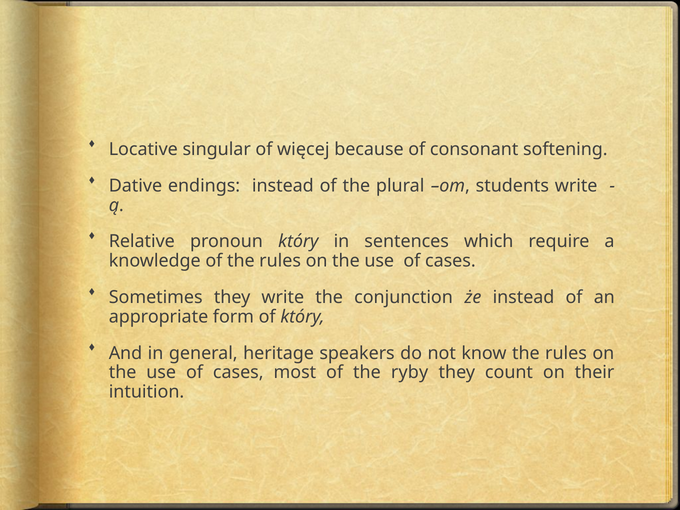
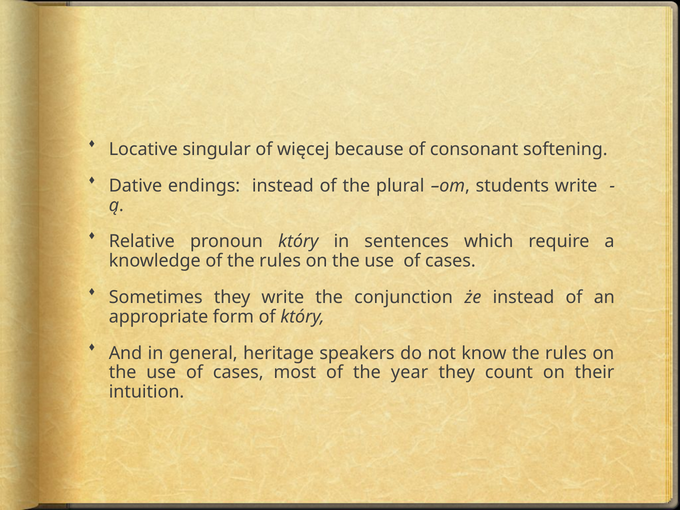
ryby: ryby -> year
